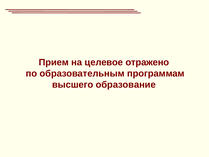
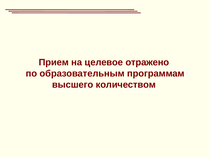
образование: образование -> количеством
